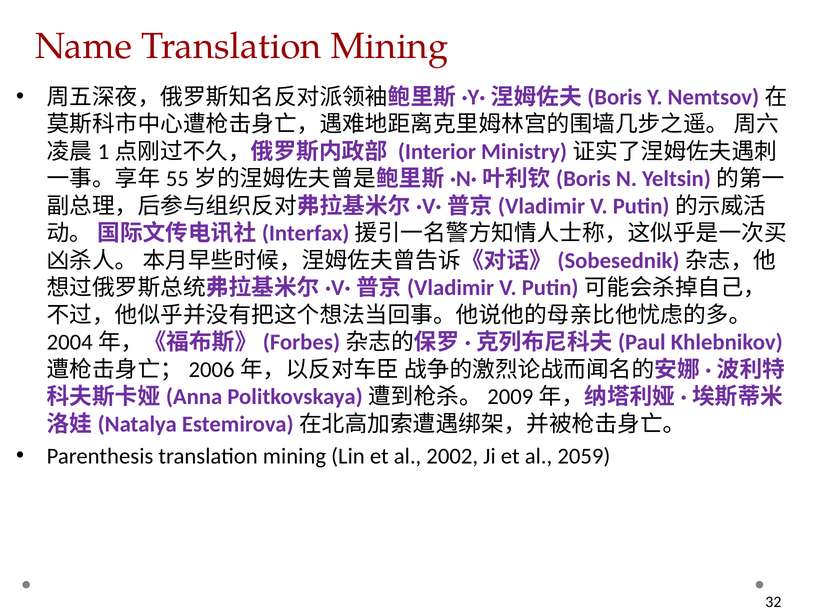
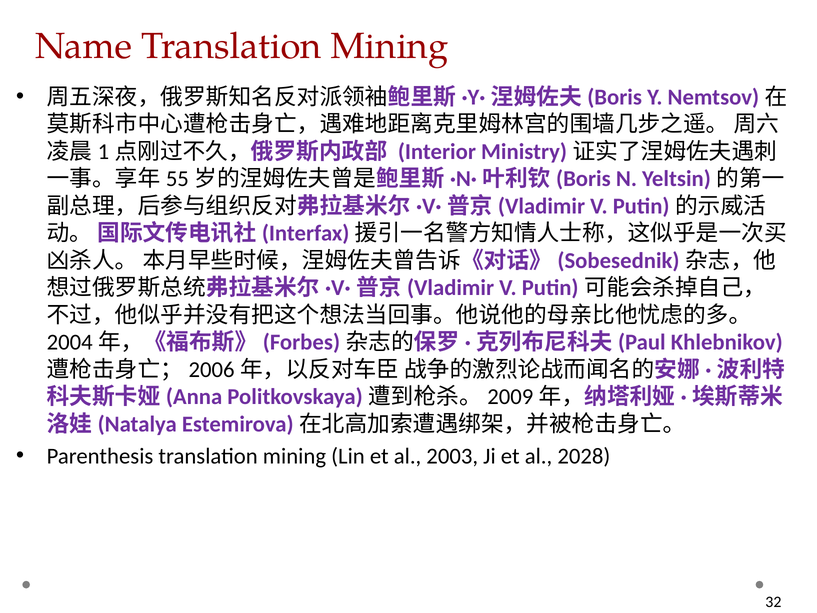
2002: 2002 -> 2003
2059: 2059 -> 2028
